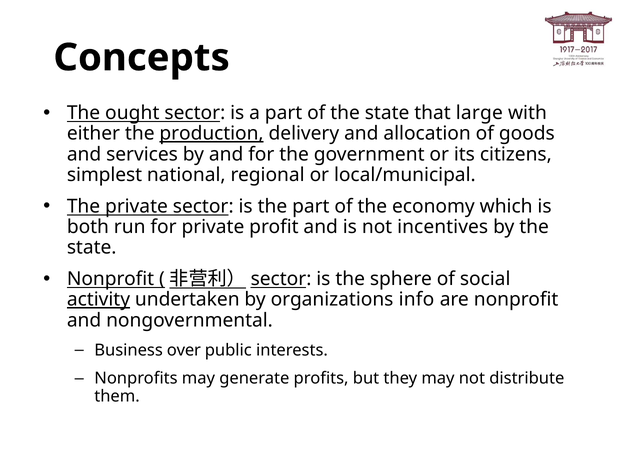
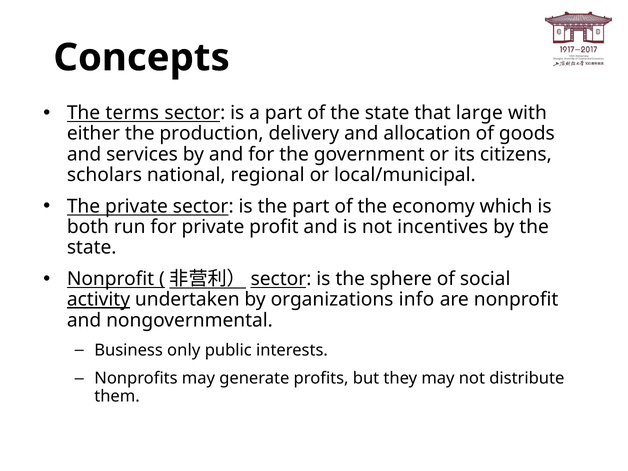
ought: ought -> terms
production underline: present -> none
simplest: simplest -> scholars
over: over -> only
